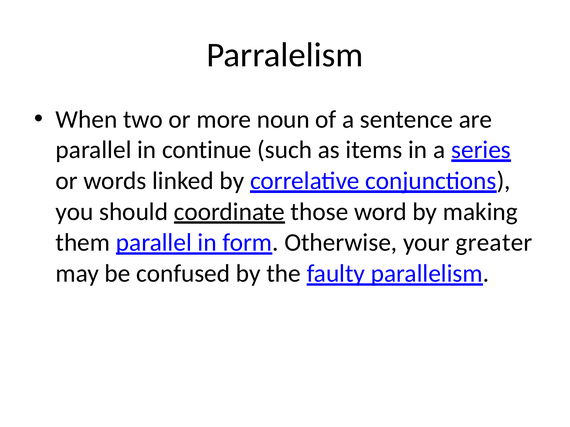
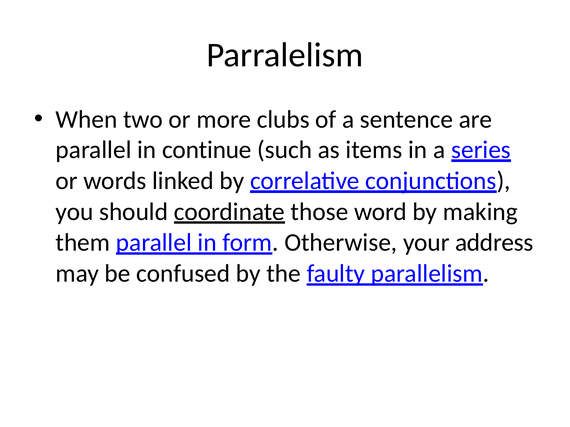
noun: noun -> clubs
greater: greater -> address
